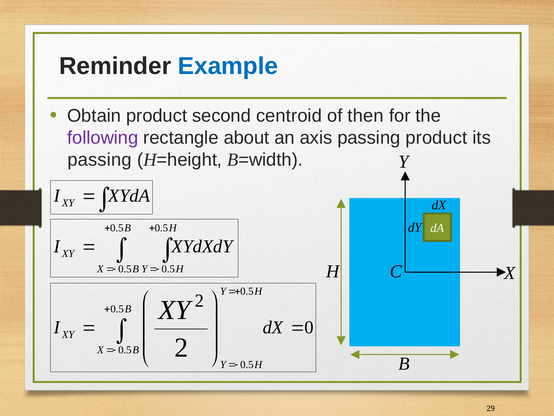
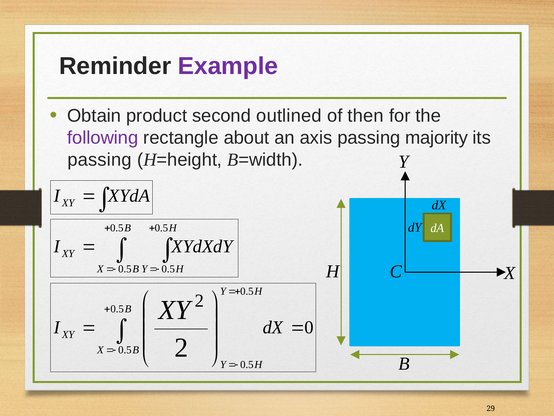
Example colour: blue -> purple
centroid: centroid -> outlined
passing product: product -> majority
